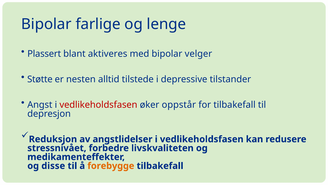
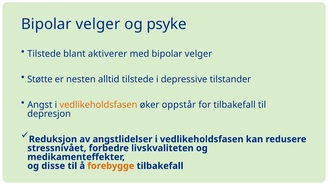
farlige at (98, 24): farlige -> velger
lenge: lenge -> psyke
Plassert at (44, 54): Plassert -> Tilstede
aktiveres: aktiveres -> aktiverer
vedlikeholdsfasen at (98, 105) colour: red -> orange
